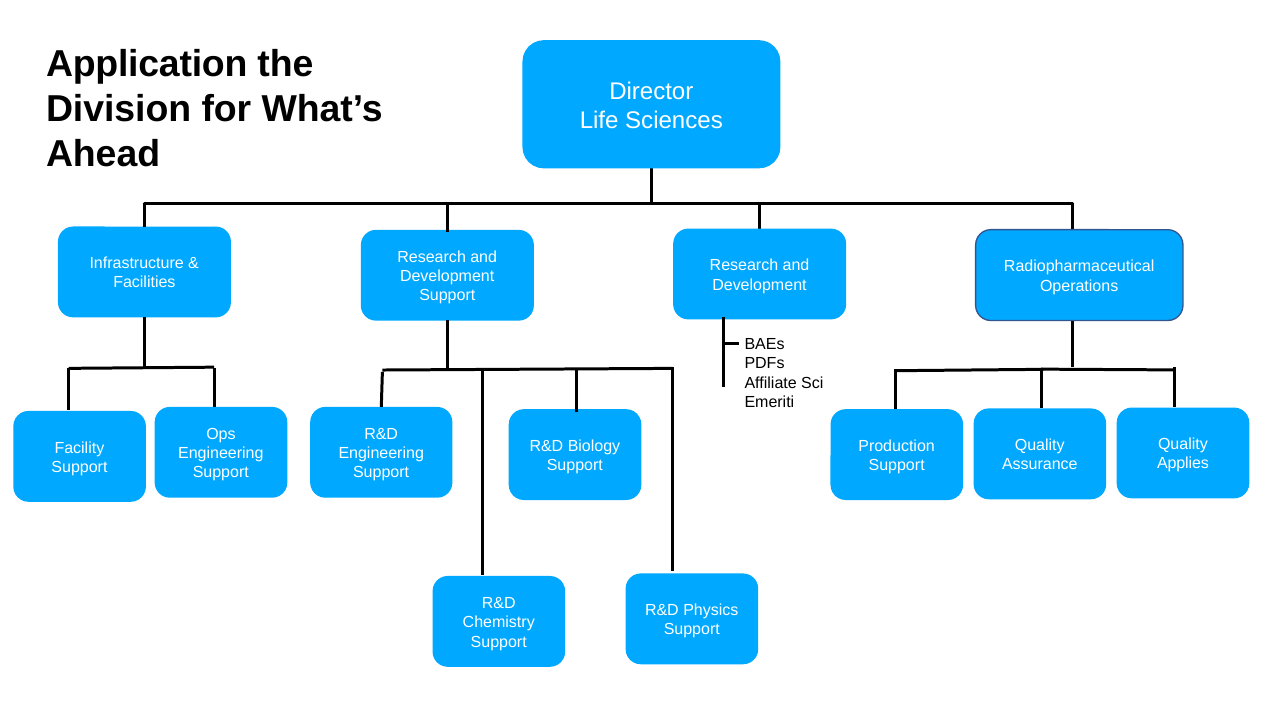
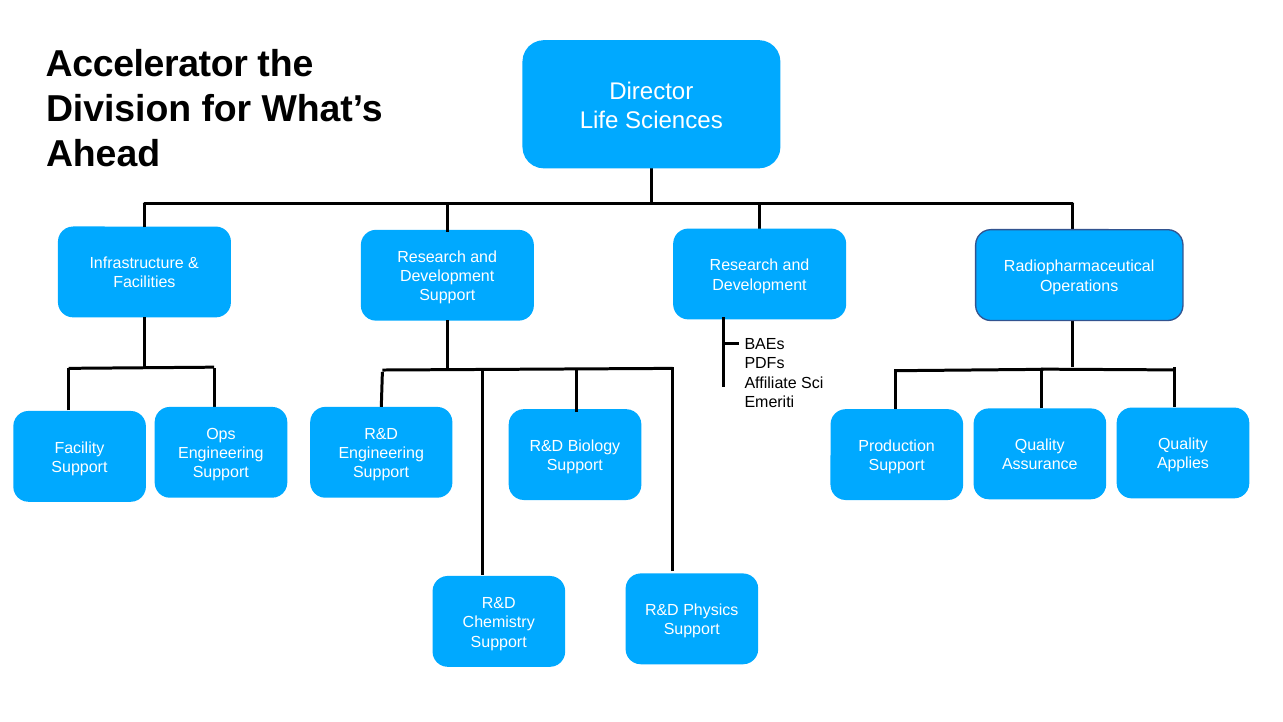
Application: Application -> Accelerator
